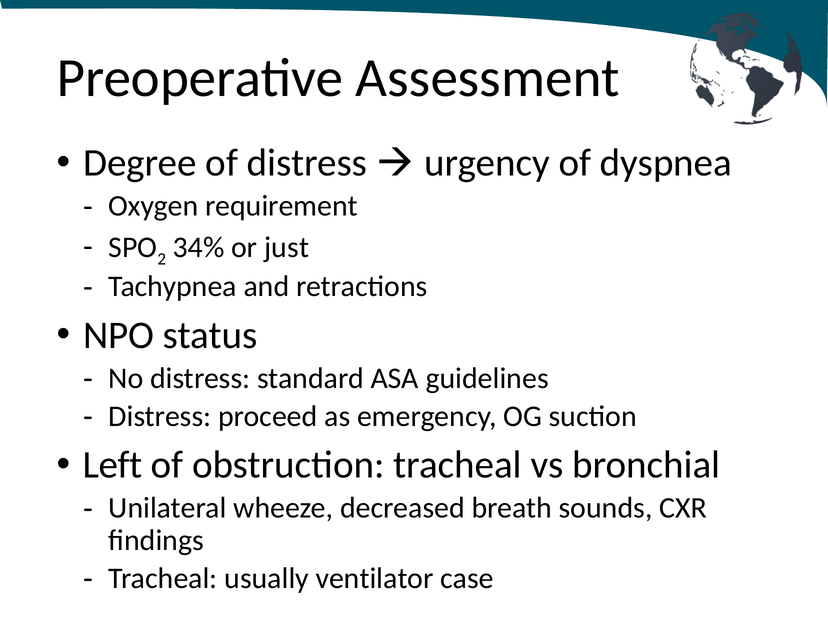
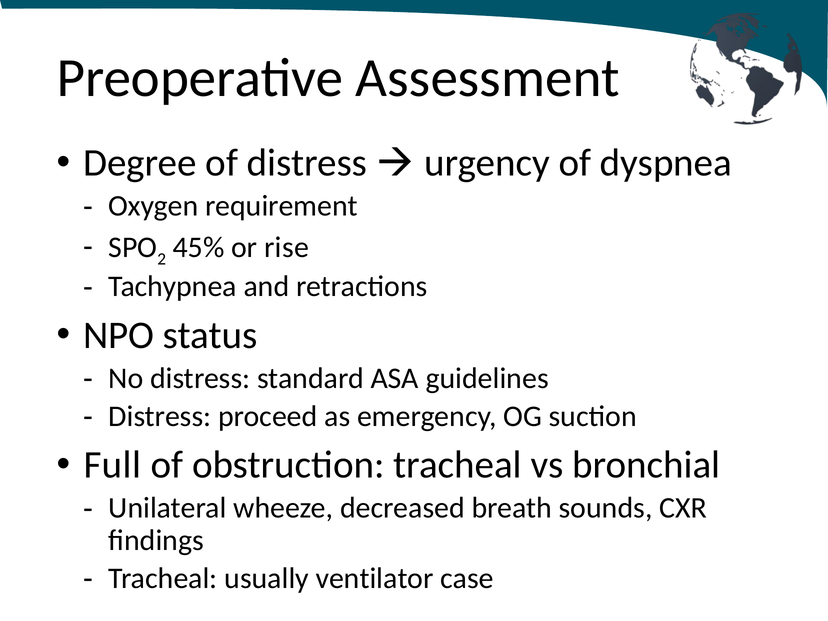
34%: 34% -> 45%
just: just -> rise
Left: Left -> Full
